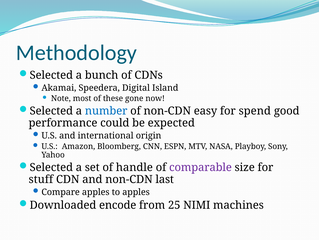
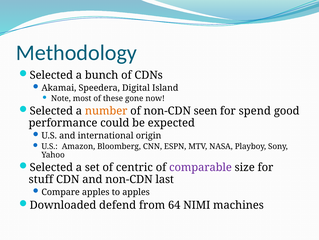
number colour: blue -> orange
easy: easy -> seen
handle: handle -> centric
encode: encode -> defend
25: 25 -> 64
